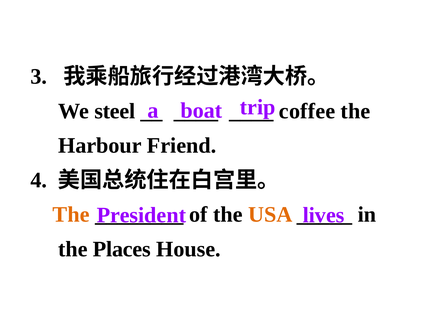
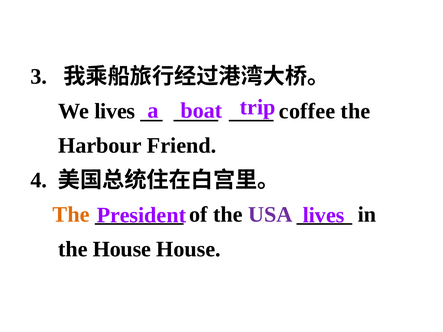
We steel: steel -> lives
USA colour: orange -> purple
the Places: Places -> House
